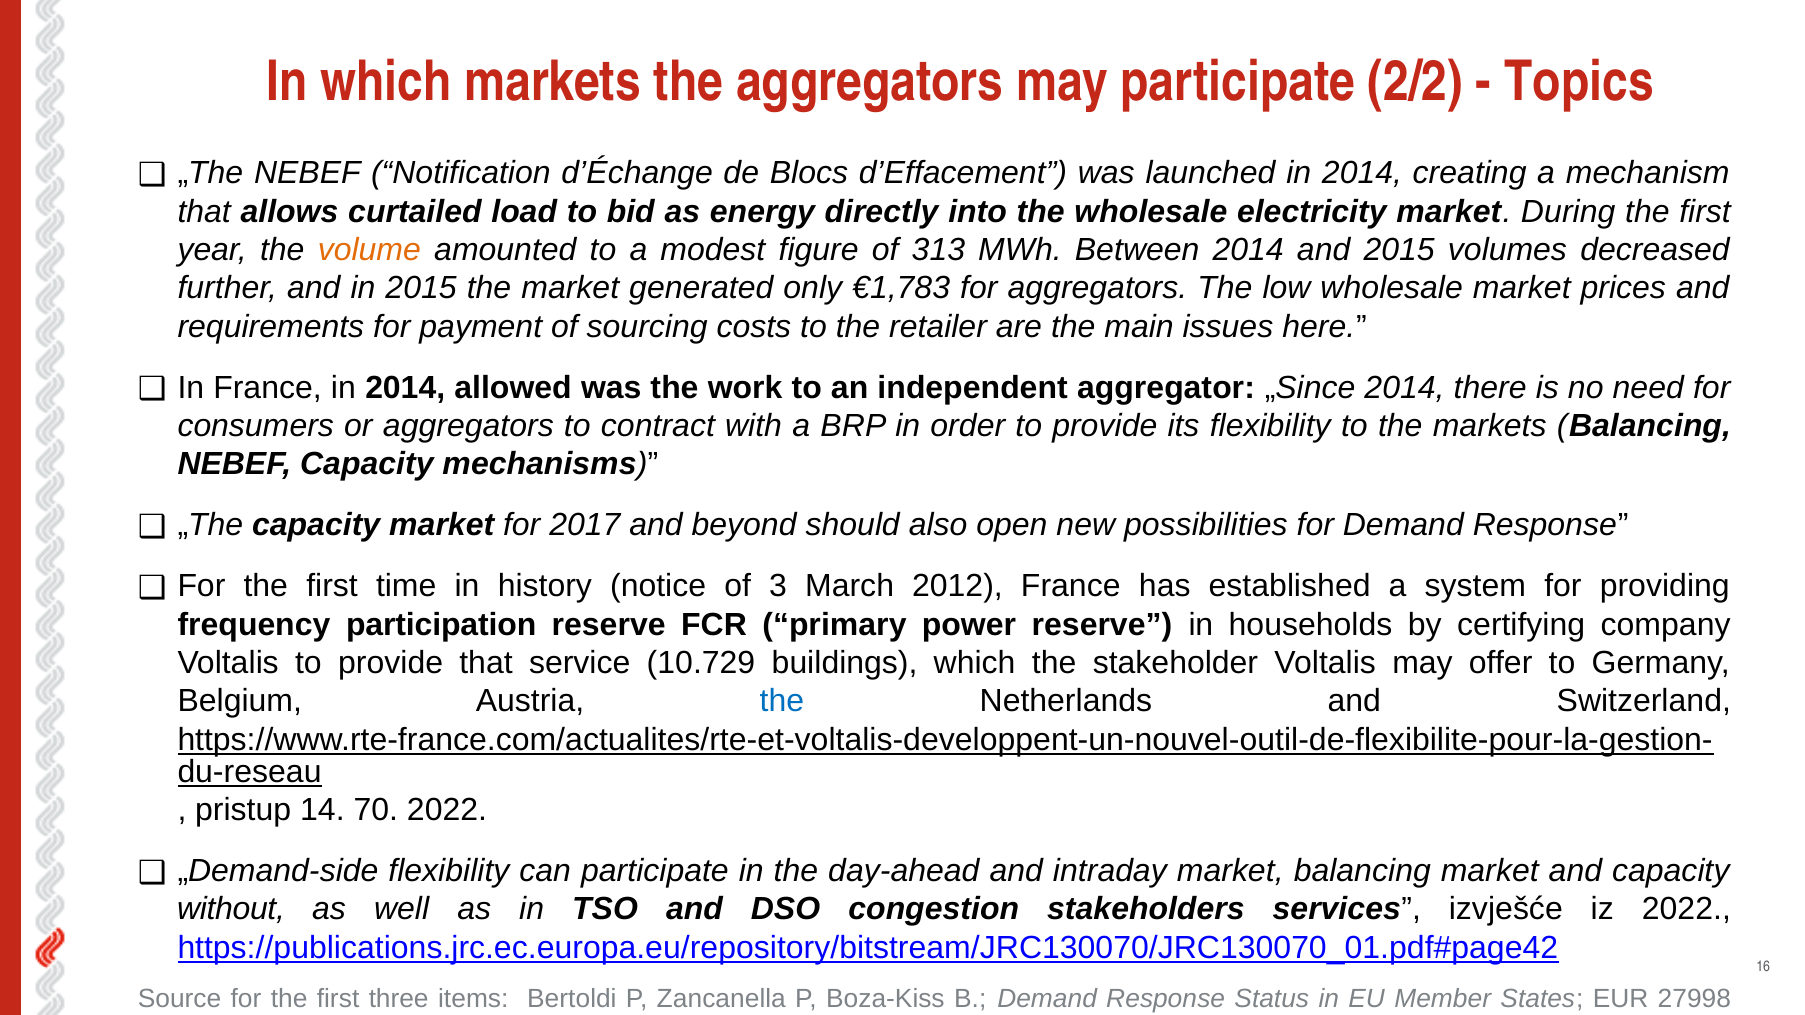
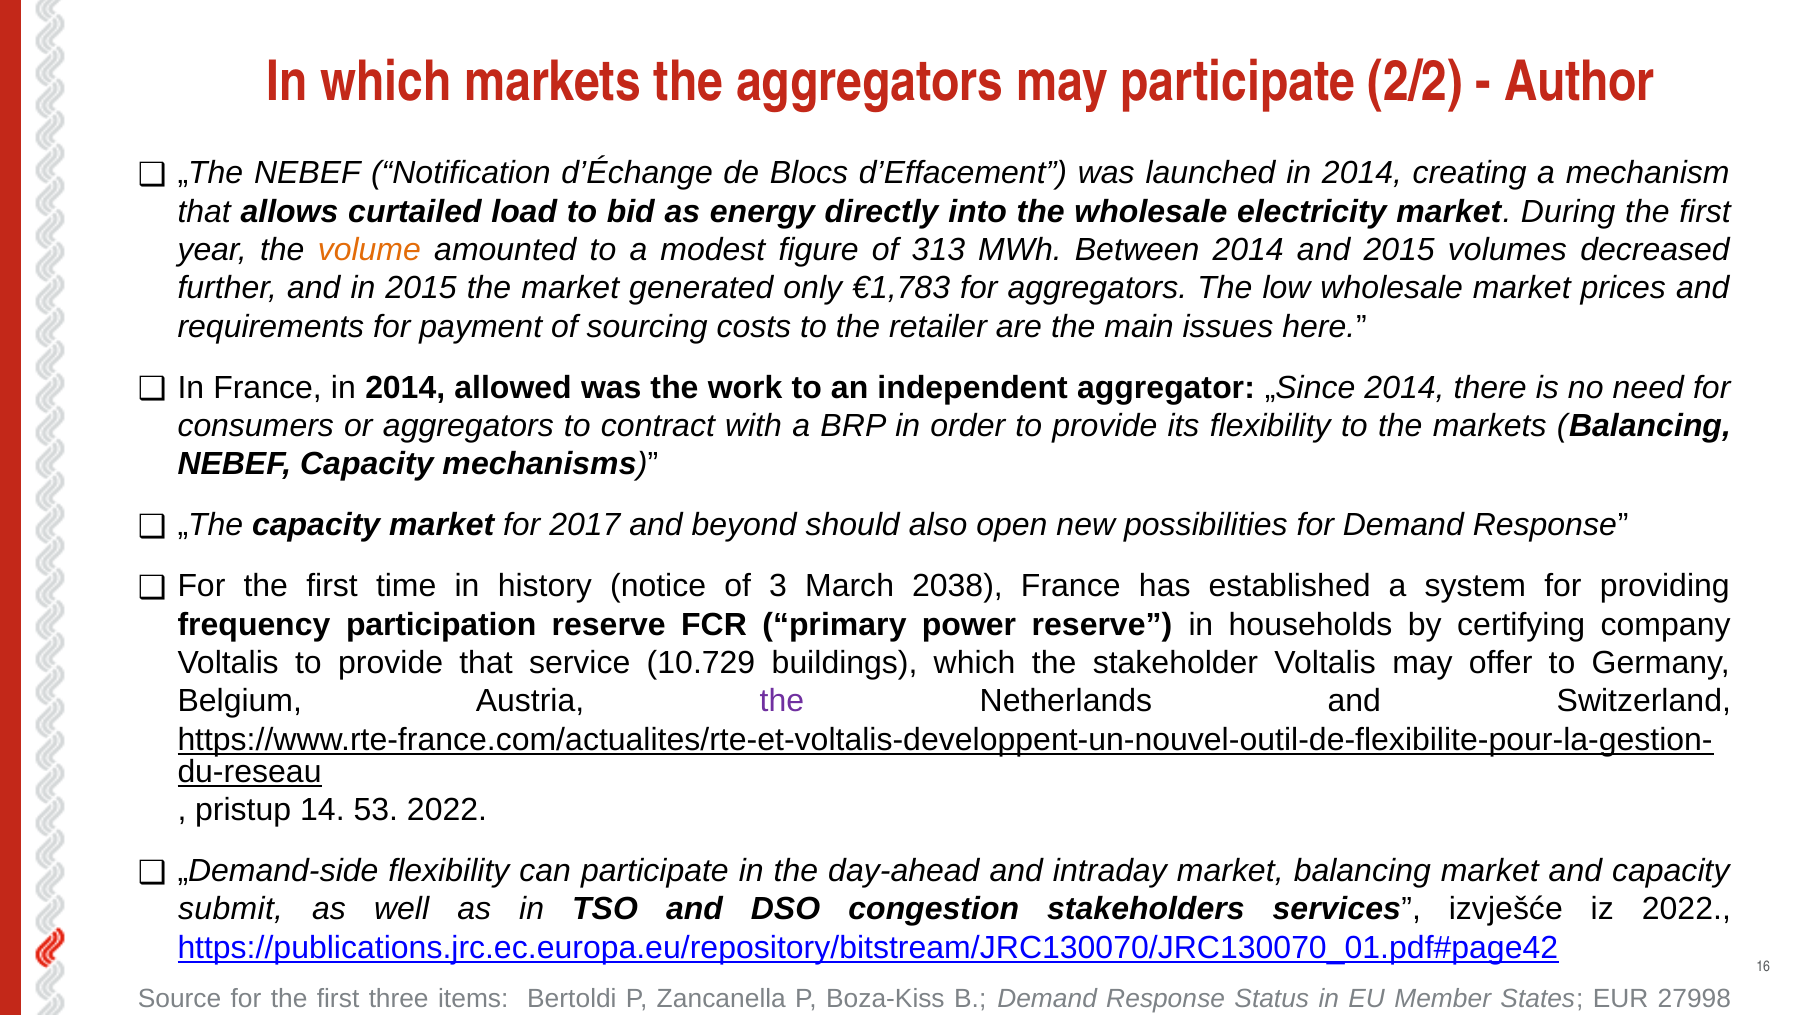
Topics: Topics -> Author
2012: 2012 -> 2038
the at (782, 701) colour: blue -> purple
70: 70 -> 53
without: without -> submit
